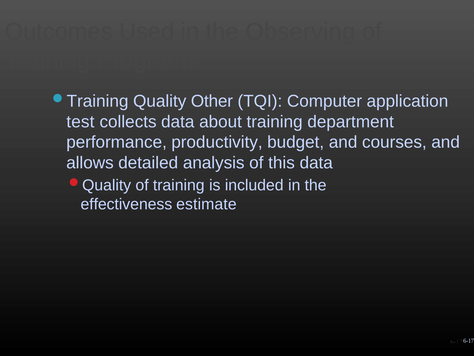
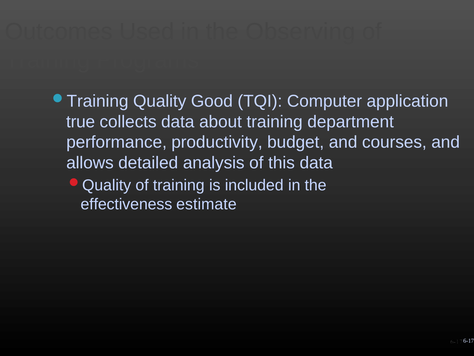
Other: Other -> Good
test: test -> true
